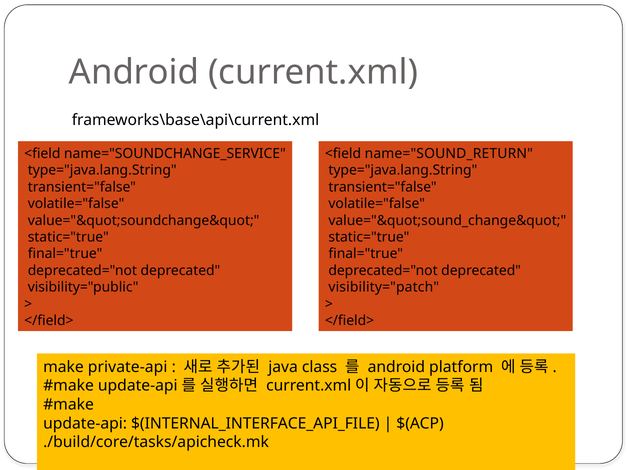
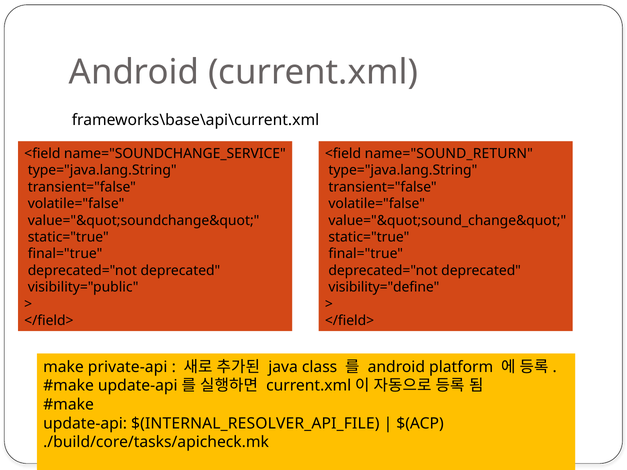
visibility="patch: visibility="patch -> visibility="define
$(INTERNAL_INTERFACE_API_FILE: $(INTERNAL_INTERFACE_API_FILE -> $(INTERNAL_RESOLVER_API_FILE
